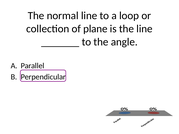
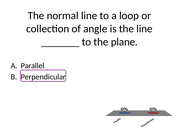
plane: plane -> angle
angle: angle -> plane
